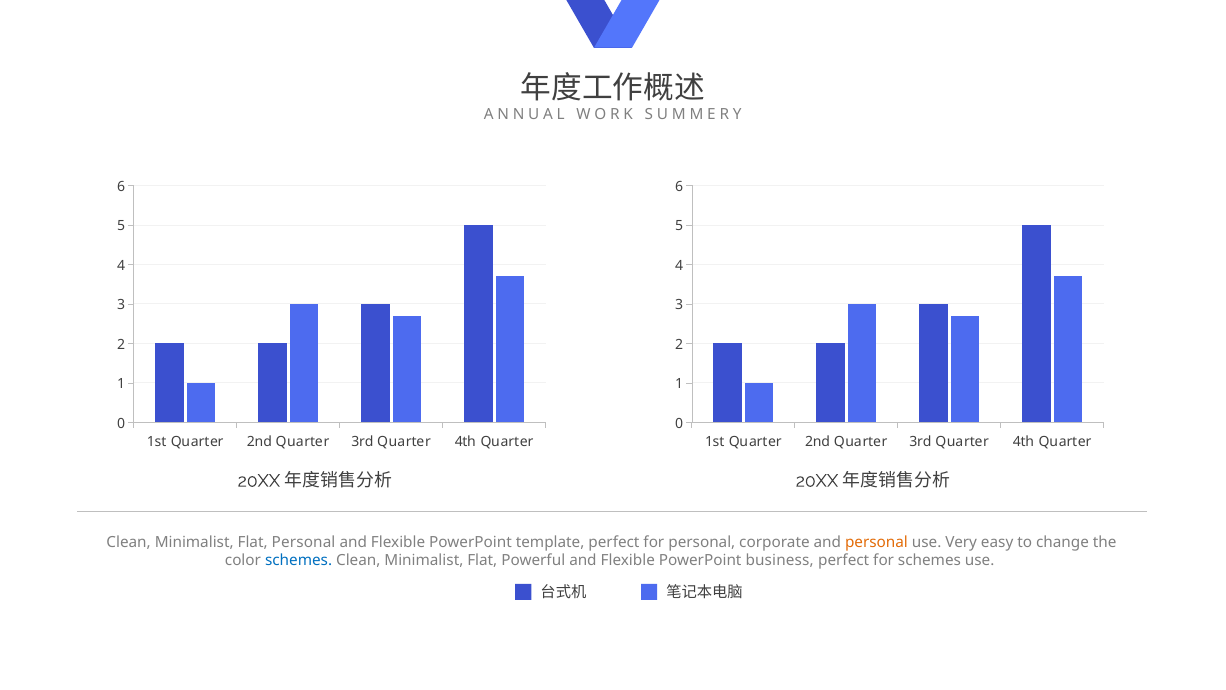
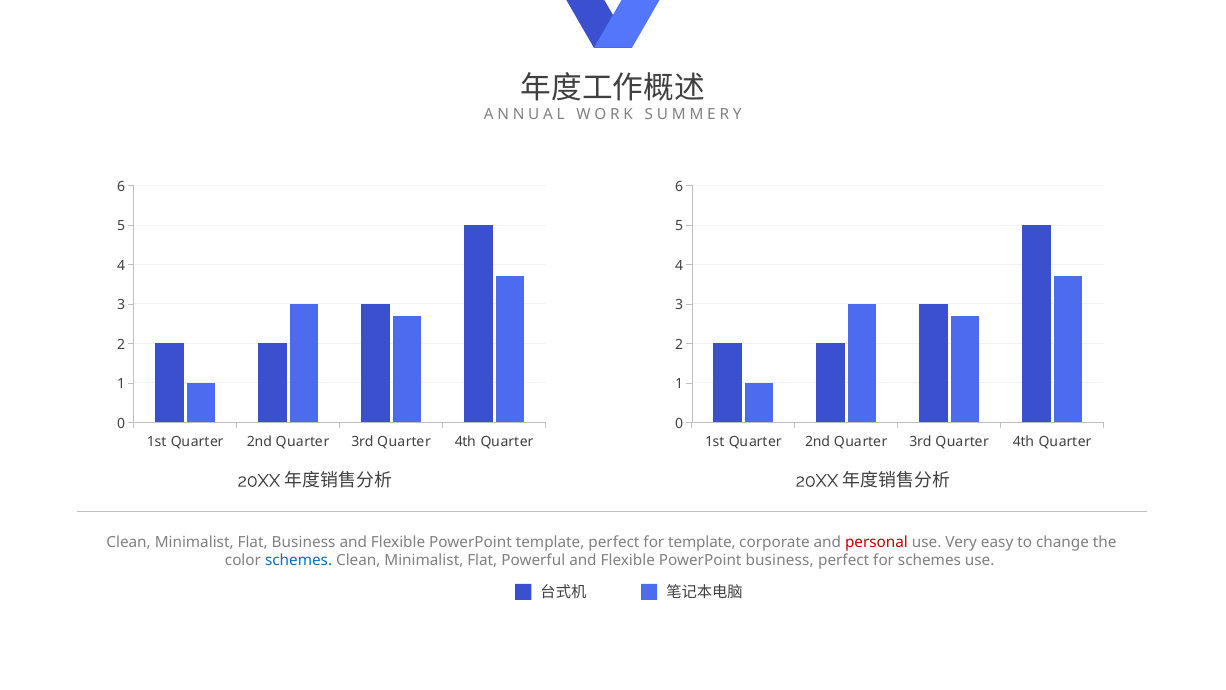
Flat Personal: Personal -> Business
for personal: personal -> template
personal at (877, 542) colour: orange -> red
